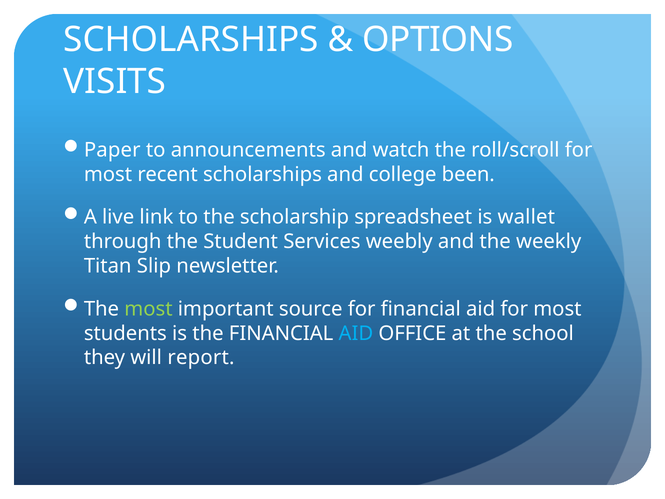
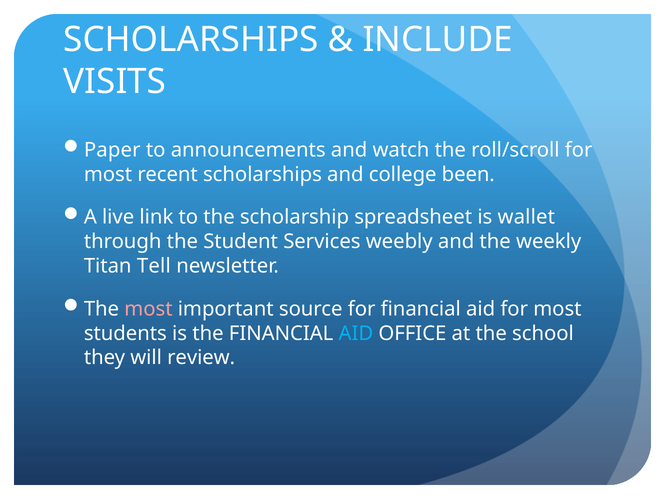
OPTIONS: OPTIONS -> INCLUDE
Slip: Slip -> Tell
most at (148, 309) colour: light green -> pink
report: report -> review
